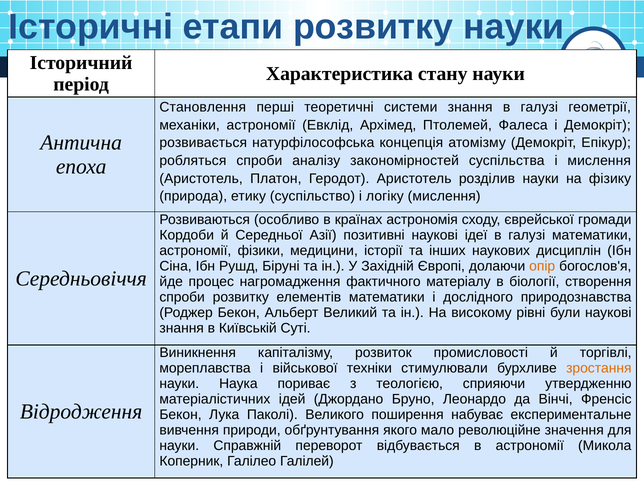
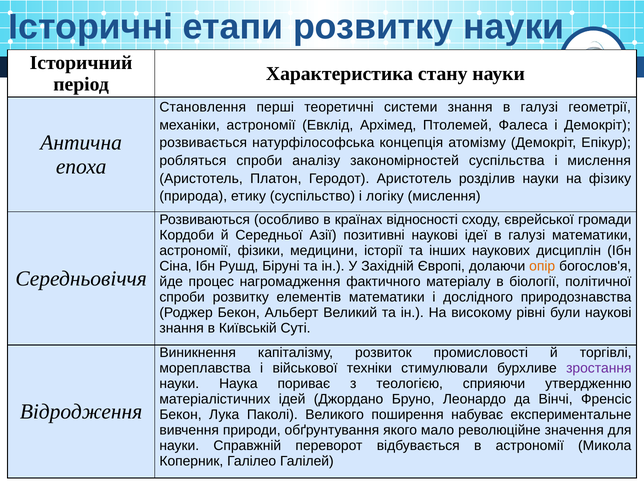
астрономія: астрономія -> відносності
створення: створення -> політичної
зростання colour: orange -> purple
